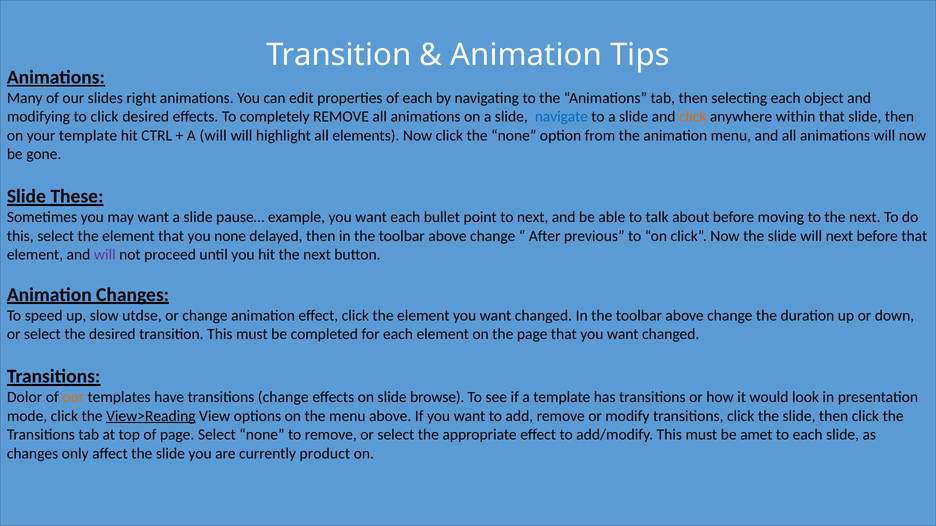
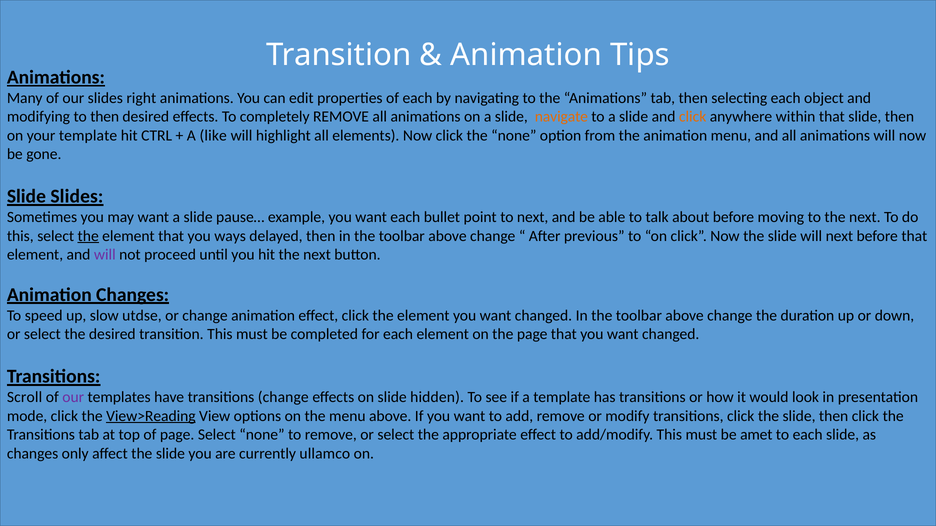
to click: click -> then
navigate colour: blue -> orange
A will: will -> like
Slide These: These -> Slides
the at (88, 236) underline: none -> present
you none: none -> ways
Dolor: Dolor -> Scroll
our at (73, 398) colour: orange -> purple
browse: browse -> hidden
product: product -> ullamco
